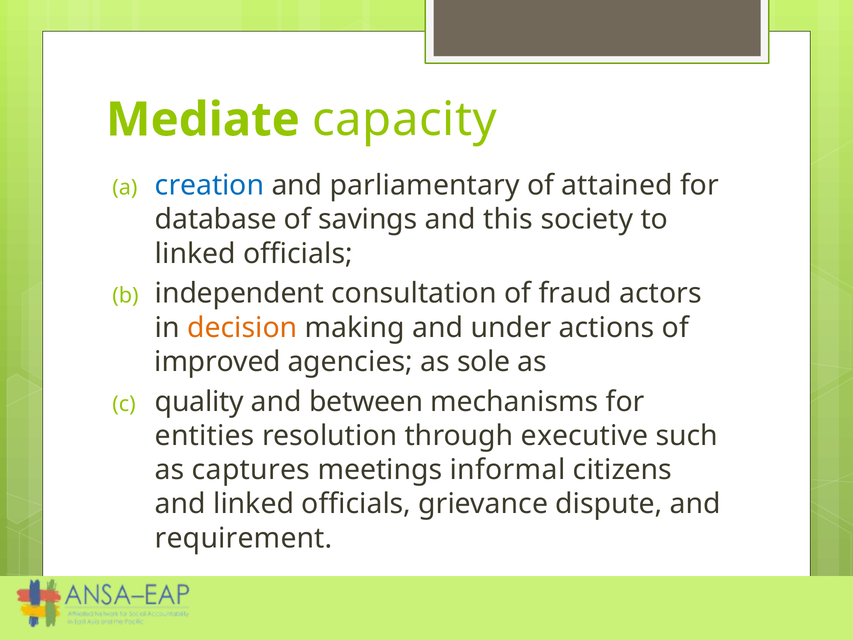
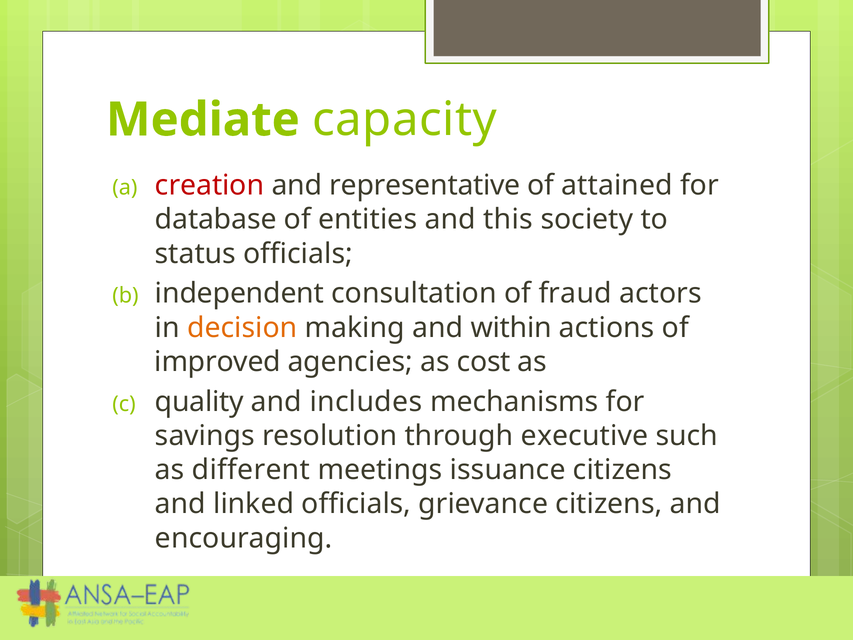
creation colour: blue -> red
parliamentary: parliamentary -> representative
savings: savings -> entities
linked at (195, 254): linked -> status
under: under -> within
sole: sole -> cost
between: between -> includes
entities: entities -> savings
captures: captures -> different
informal: informal -> issuance
grievance dispute: dispute -> citizens
requirement: requirement -> encouraging
